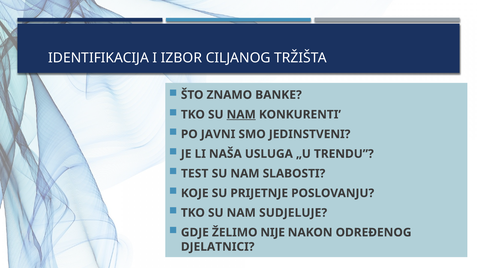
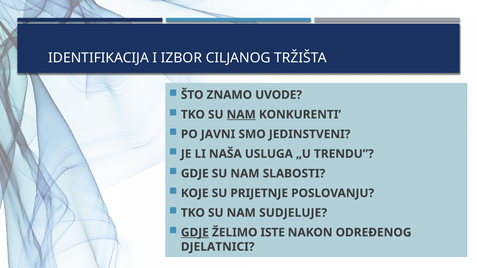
BANKE: BANKE -> UVODE
TEST at (195, 174): TEST -> GDJE
GDJE at (195, 233) underline: none -> present
NIJE: NIJE -> ISTE
